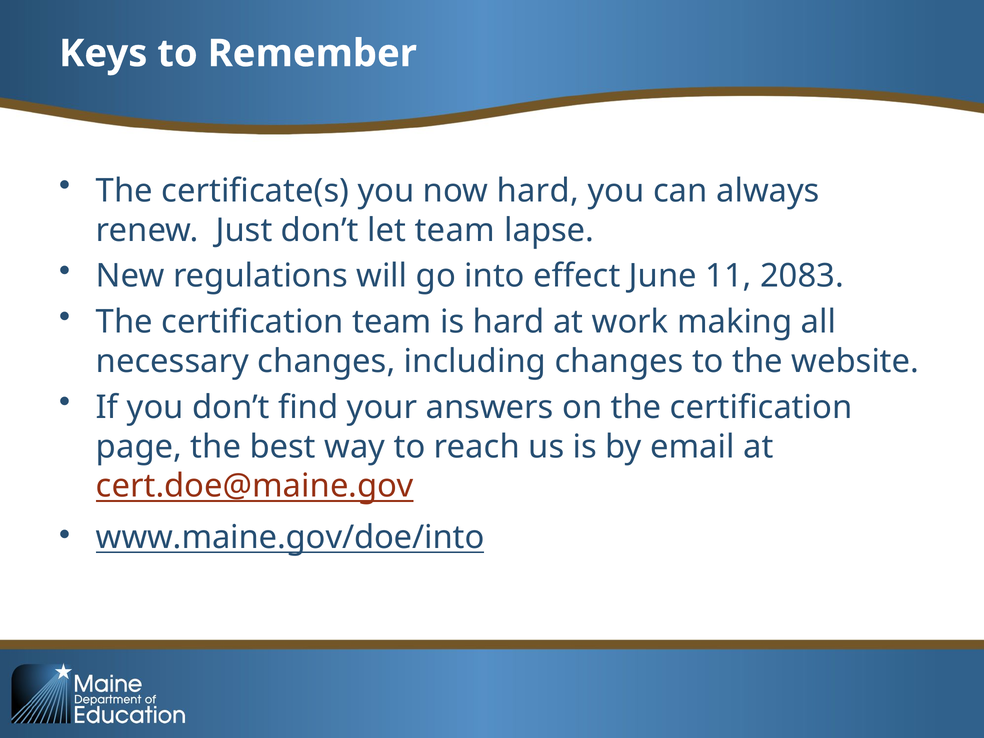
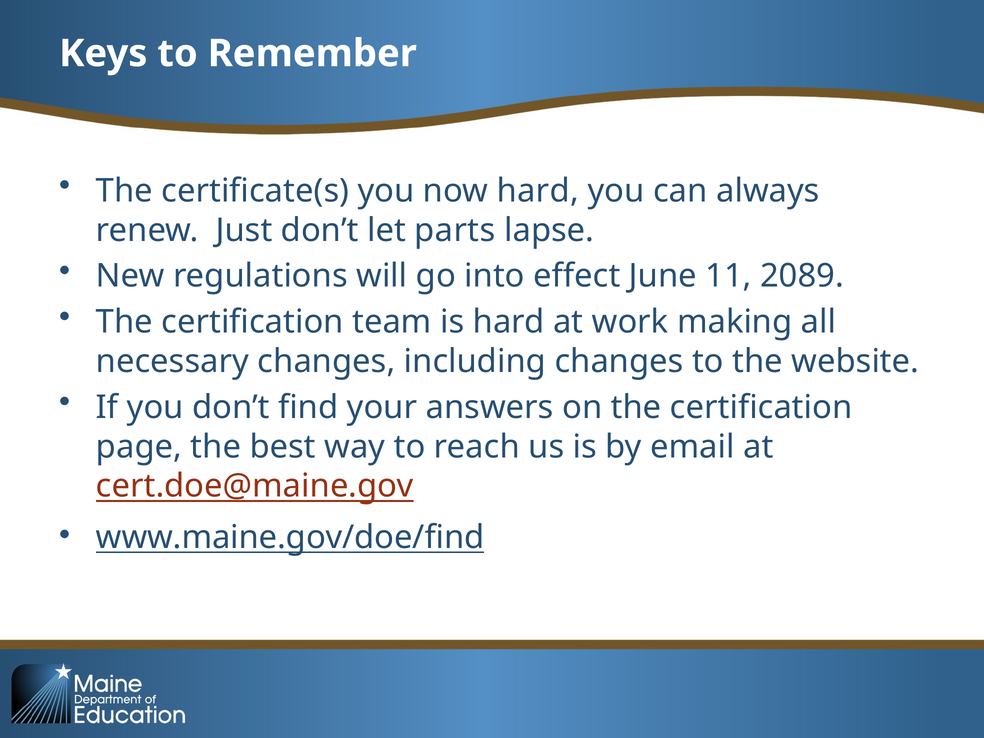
let team: team -> parts
2083: 2083 -> 2089
www.maine.gov/doe/into: www.maine.gov/doe/into -> www.maine.gov/doe/find
